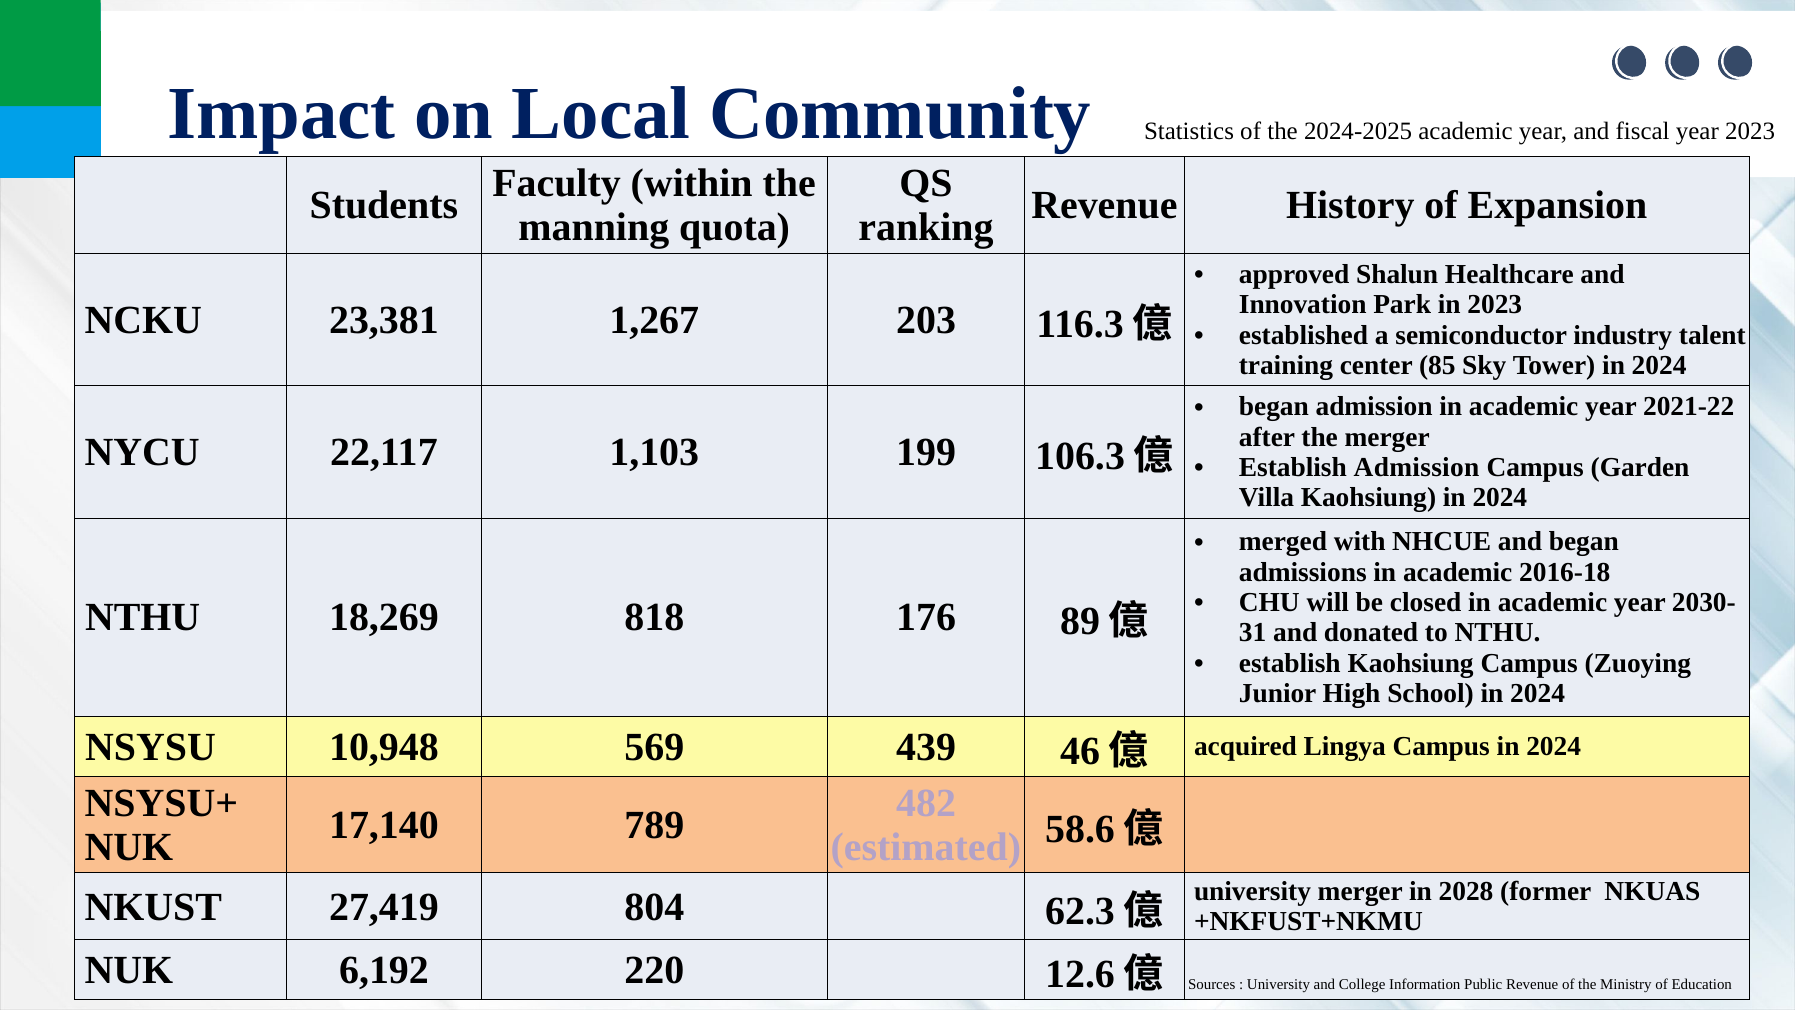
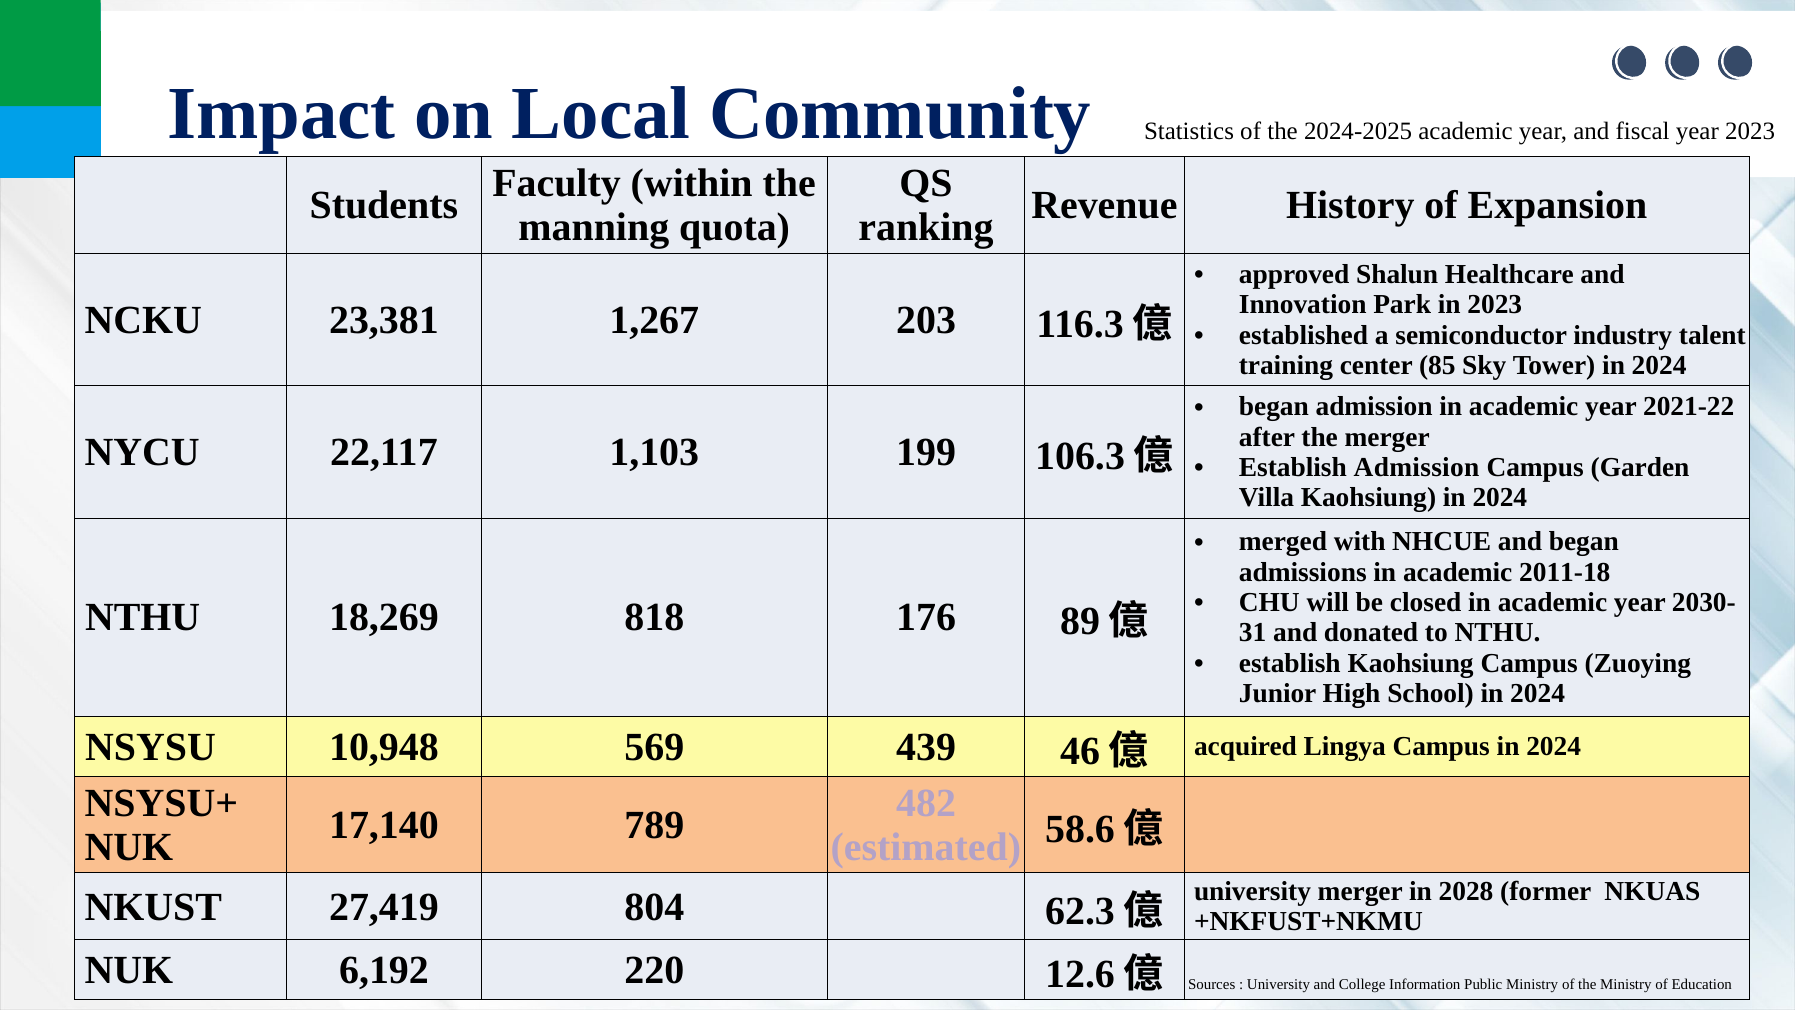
2016-18: 2016-18 -> 2011-18
Public Revenue: Revenue -> Ministry
